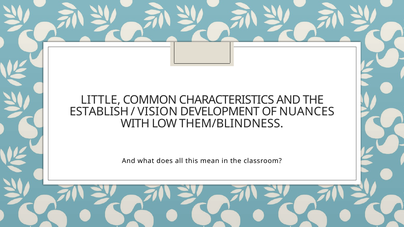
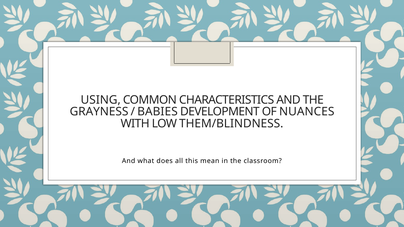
LITTLE: LITTLE -> USING
ESTABLISH: ESTABLISH -> GRAYNESS
VISION: VISION -> BABIES
